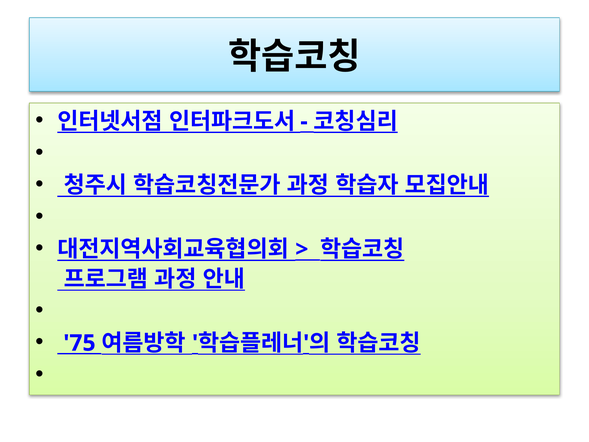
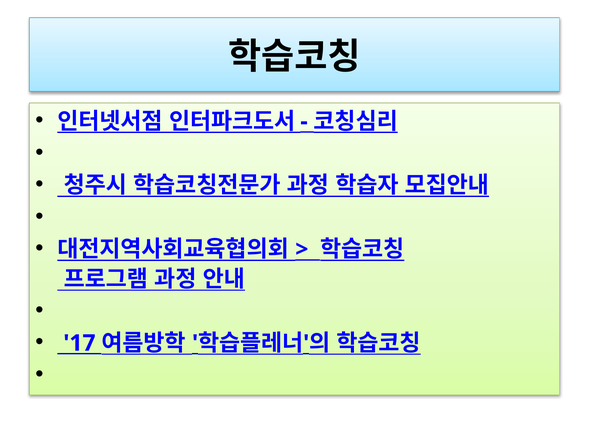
75: 75 -> 17
